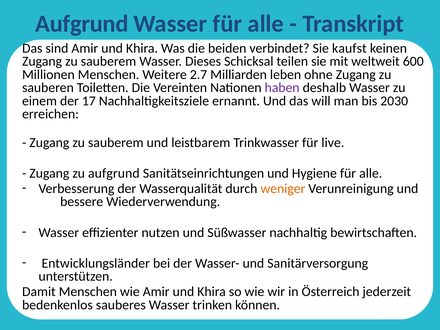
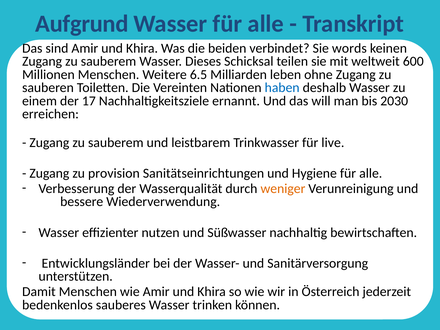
kaufst: kaufst -> words
2.7: 2.7 -> 6.5
haben colour: purple -> blue
zu aufgrund: aufgrund -> provision
